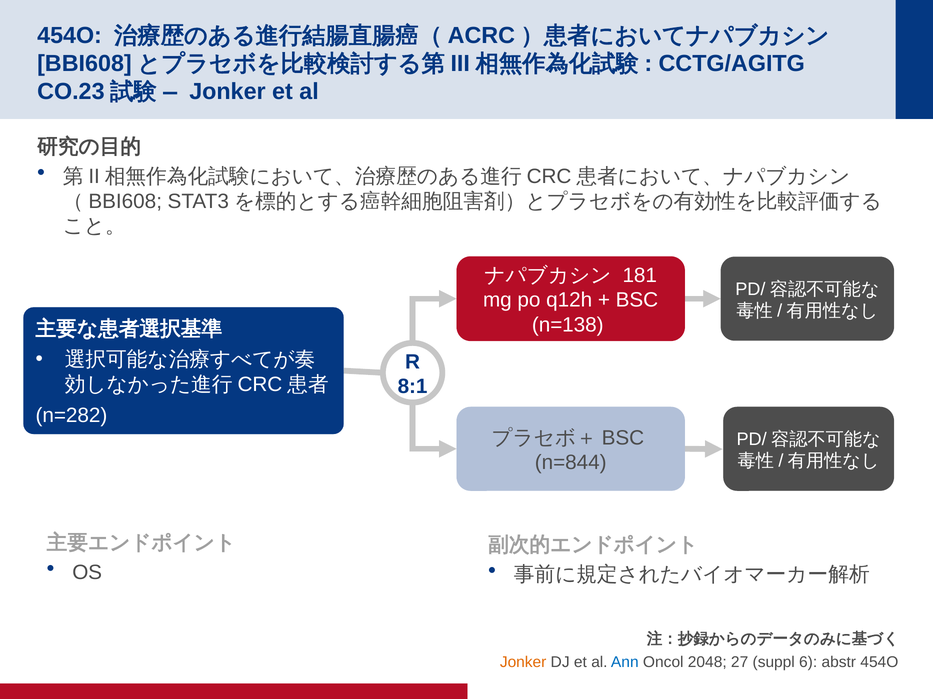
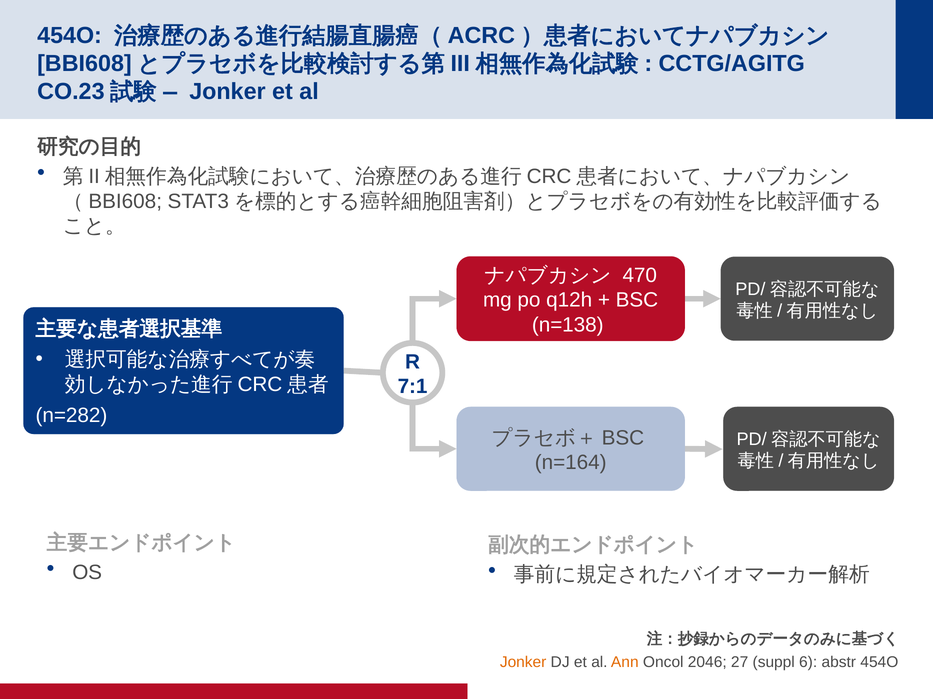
181: 181 -> 470
8:1: 8:1 -> 7:1
n=844: n=844 -> n=164
Ann colour: blue -> orange
2048: 2048 -> 2046
